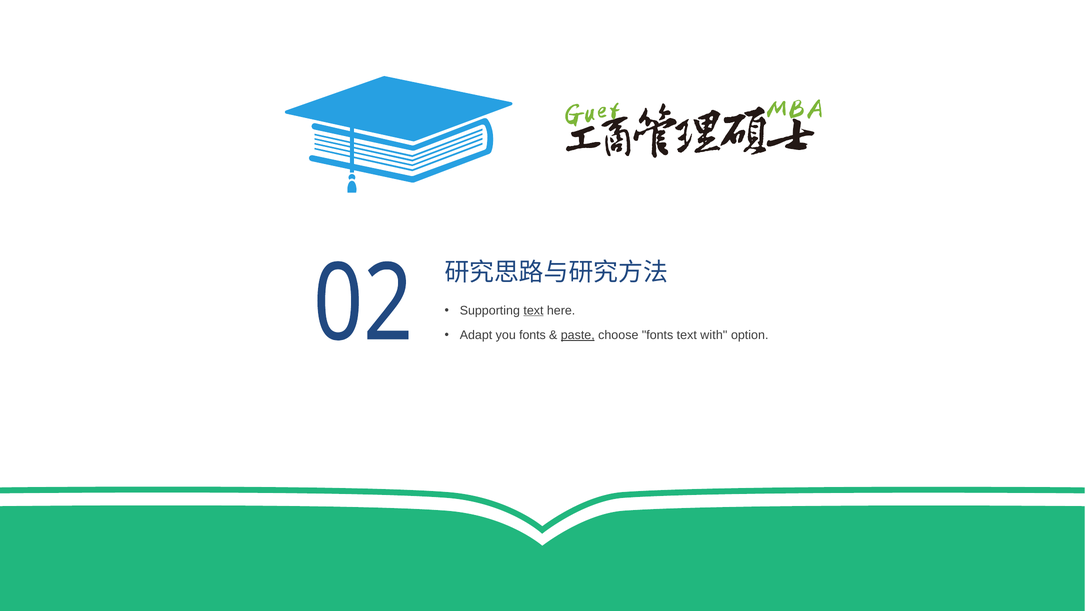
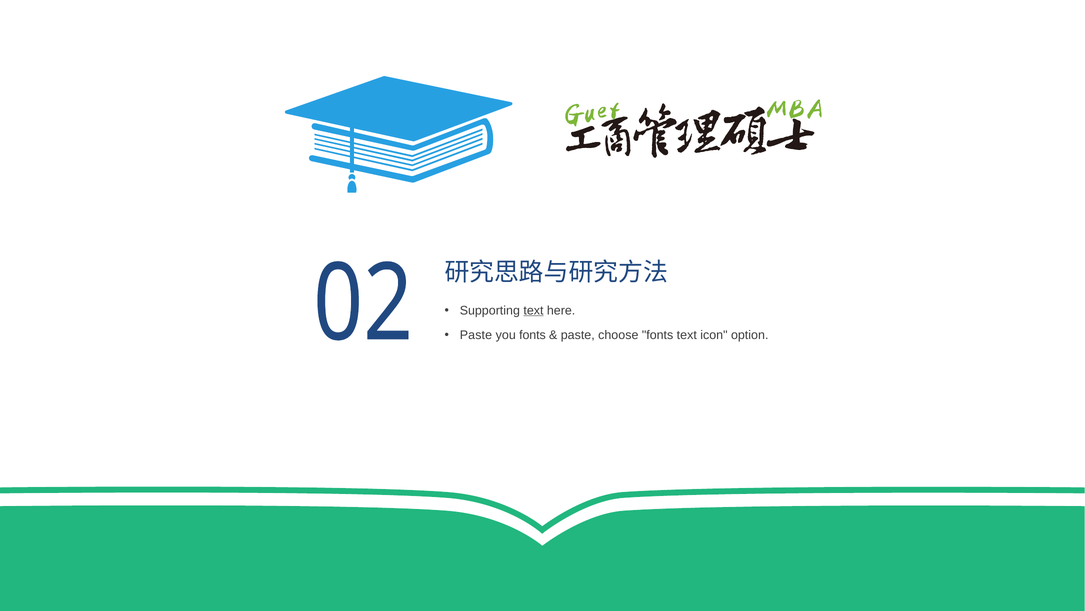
Adapt at (476, 335): Adapt -> Paste
paste at (578, 335) underline: present -> none
with: with -> icon
